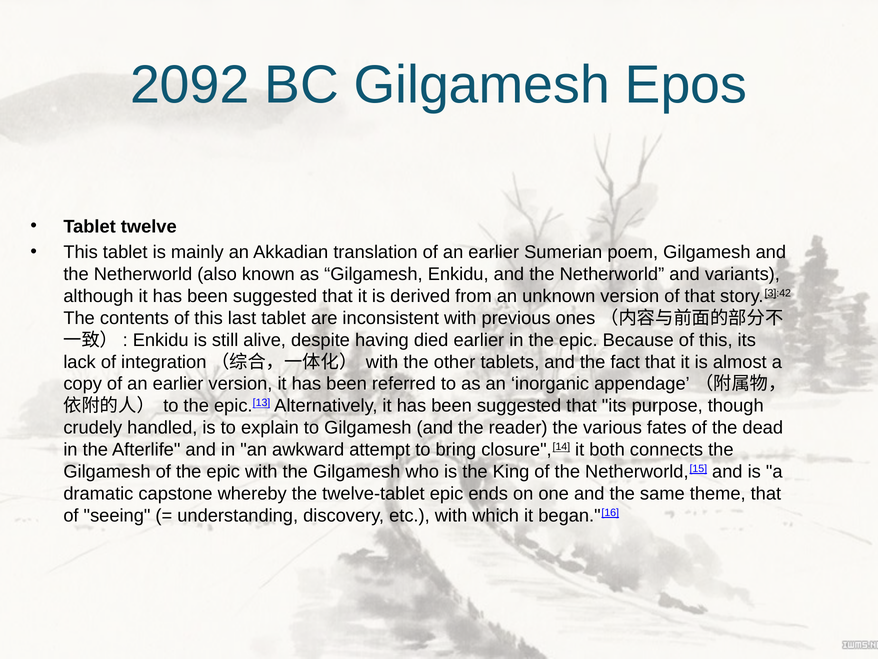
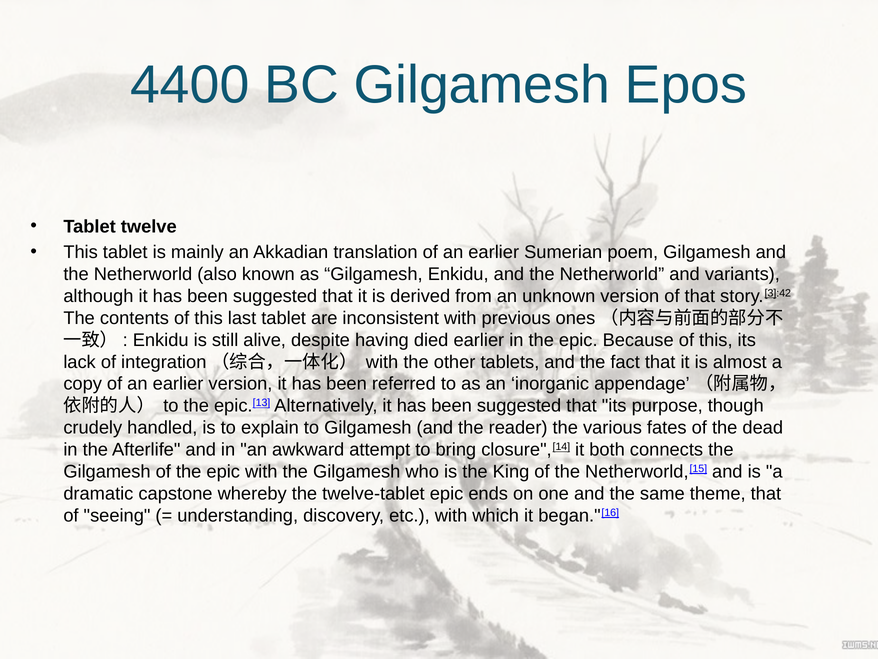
2092: 2092 -> 4400
